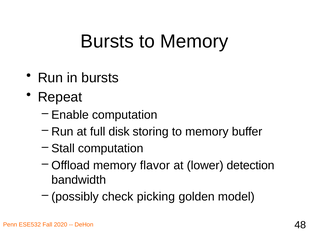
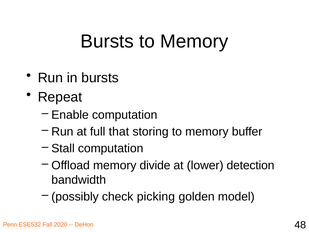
disk: disk -> that
flavor: flavor -> divide
